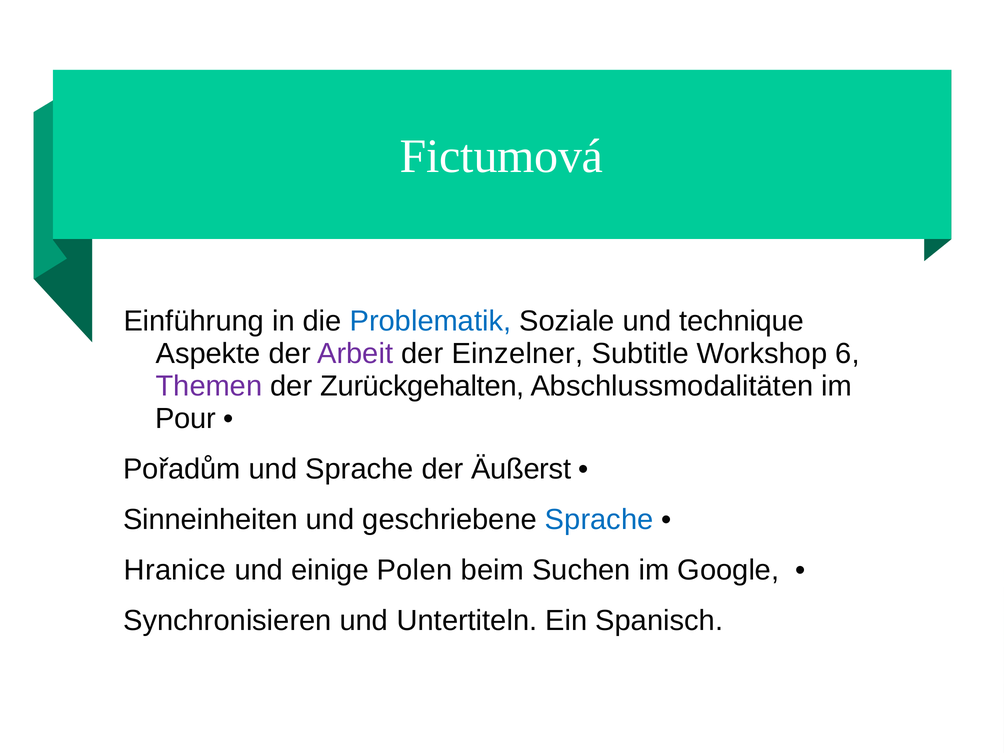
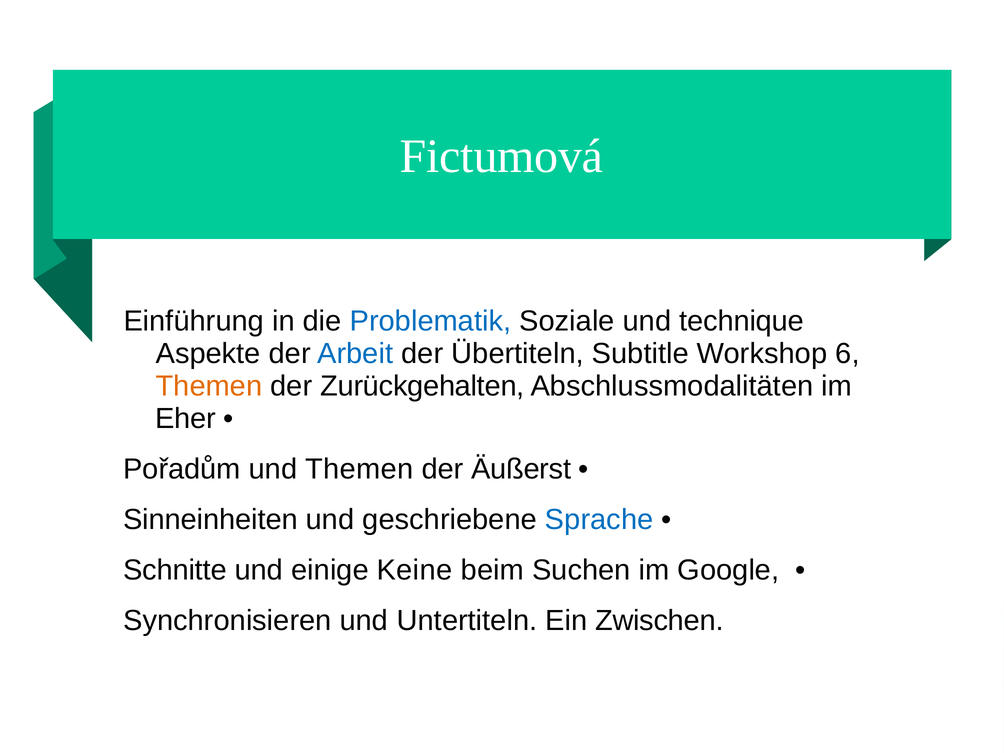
Arbeit colour: purple -> blue
Einzelner: Einzelner -> Übertiteln
Themen at (209, 386) colour: purple -> orange
Pour: Pour -> Eher
und Sprache: Sprache -> Themen
Hranice: Hranice -> Schnitte
Polen: Polen -> Keine
Spanisch: Spanisch -> Zwischen
